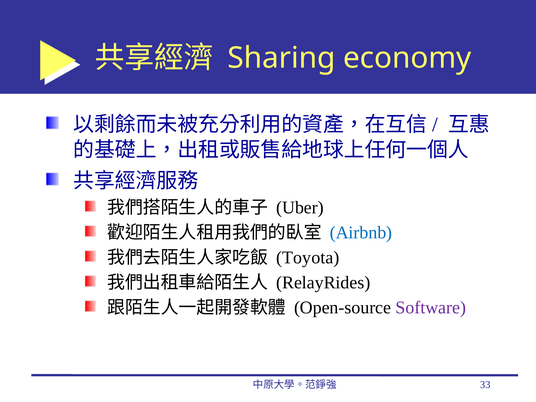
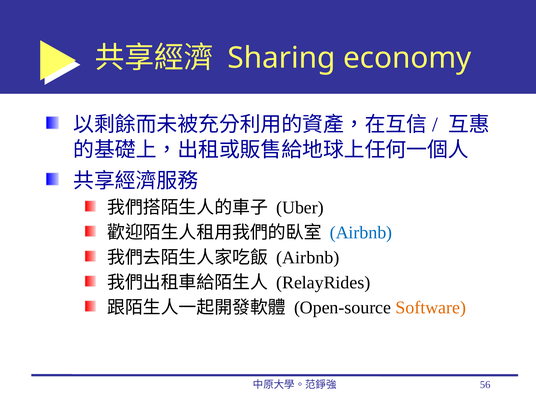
Toyota at (308, 258): Toyota -> Airbnb
Software colour: purple -> orange
33: 33 -> 56
